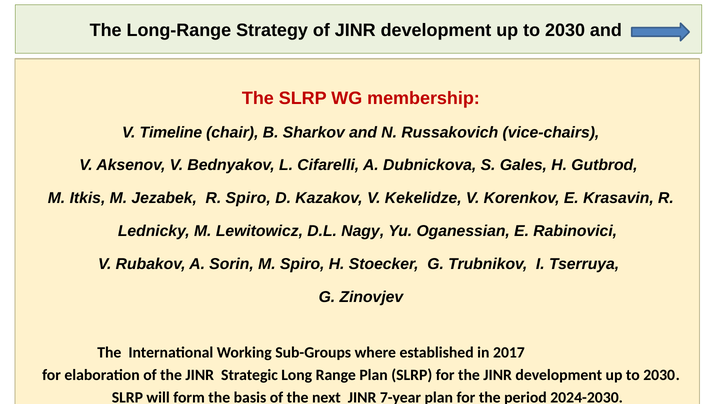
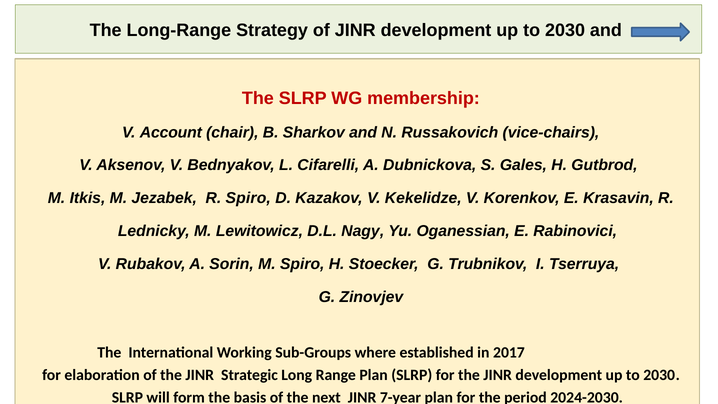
Timeline: Timeline -> Account
